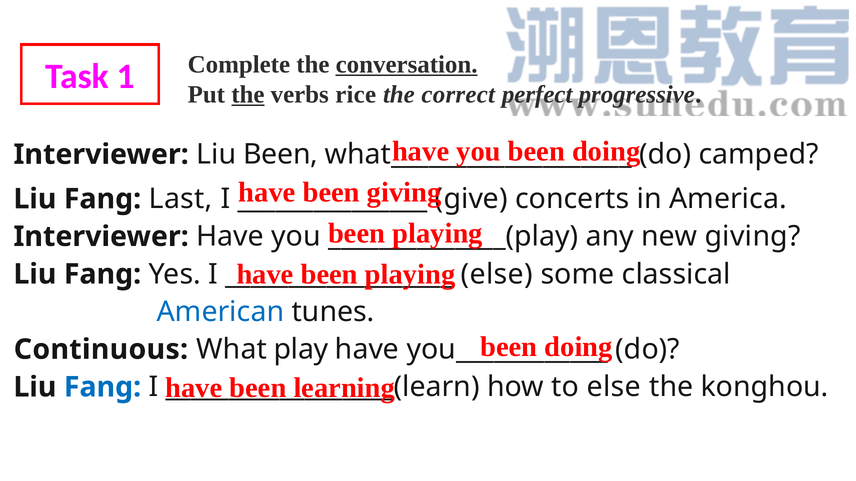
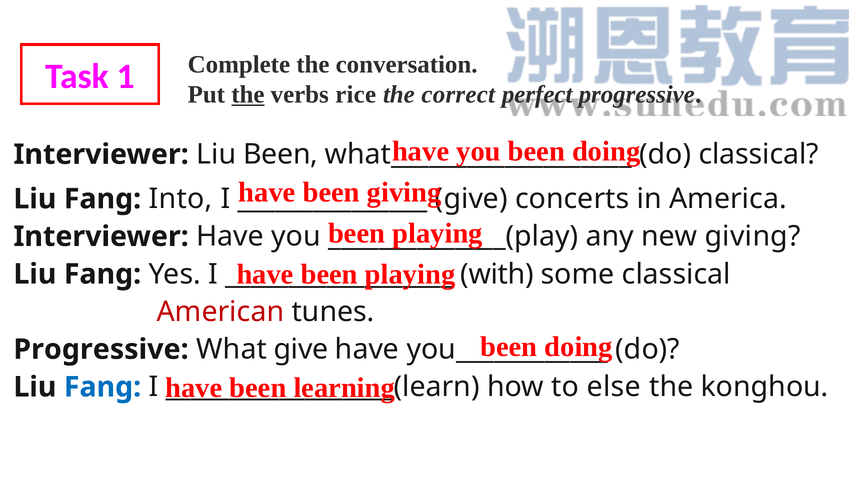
conversation underline: present -> none
do camped: camped -> classical
Last: Last -> Into
else at (497, 274): else -> with
American colour: blue -> red
Continuous at (101, 350): Continuous -> Progressive
What play: play -> give
